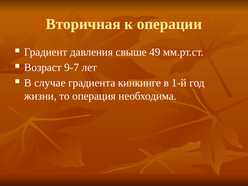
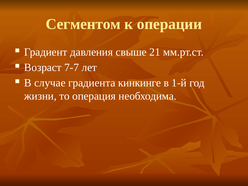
Вторичная: Вторичная -> Сегментом
49: 49 -> 21
9-7: 9-7 -> 7-7
